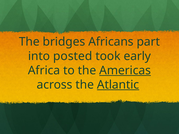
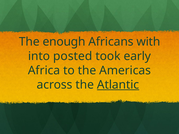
bridges: bridges -> enough
part: part -> with
Americas underline: present -> none
